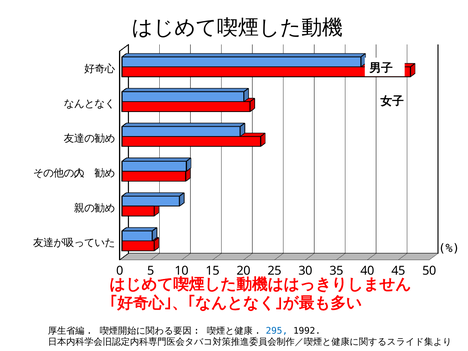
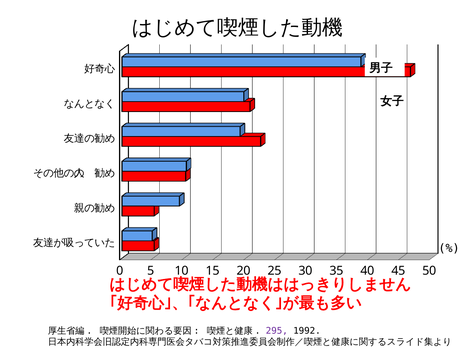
295 colour: blue -> purple
